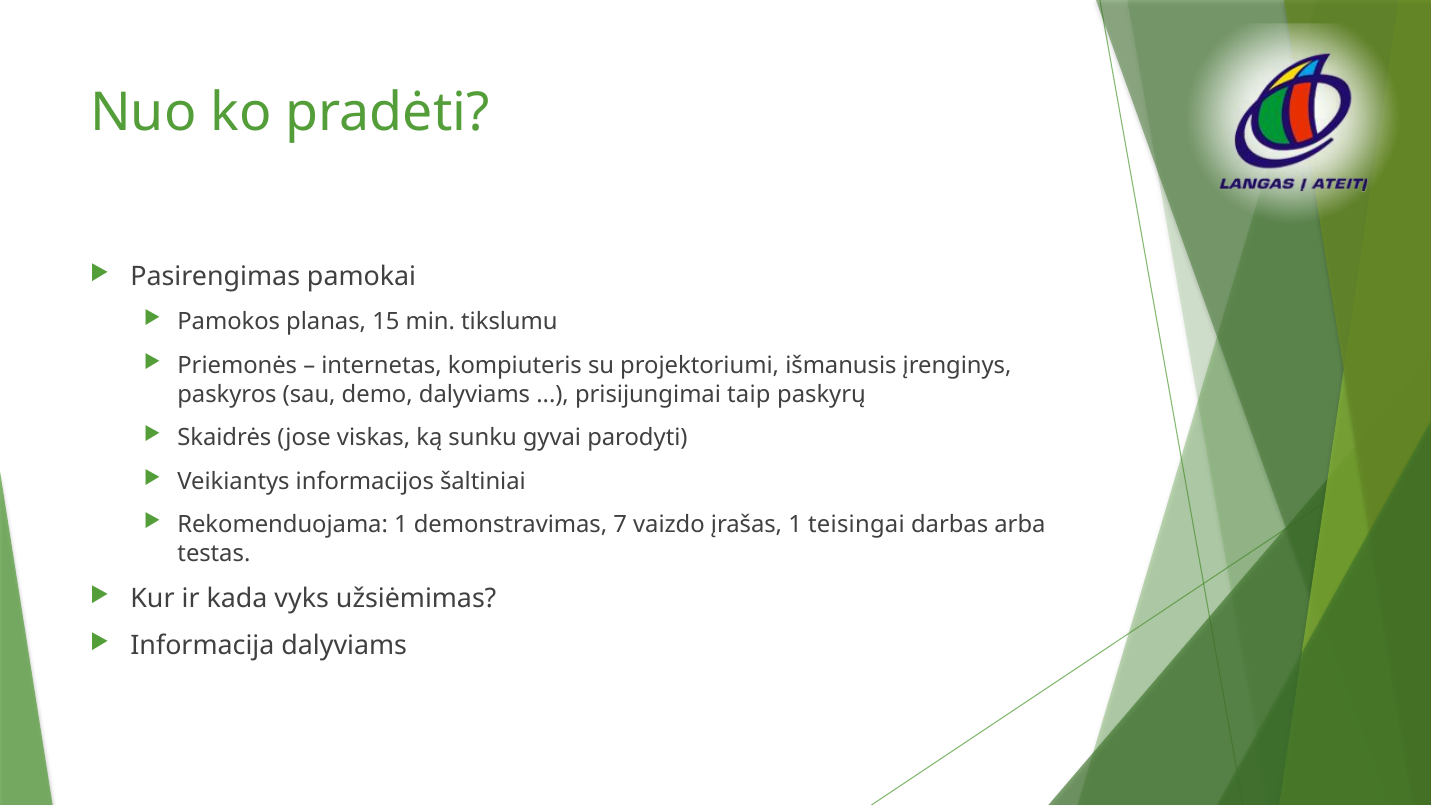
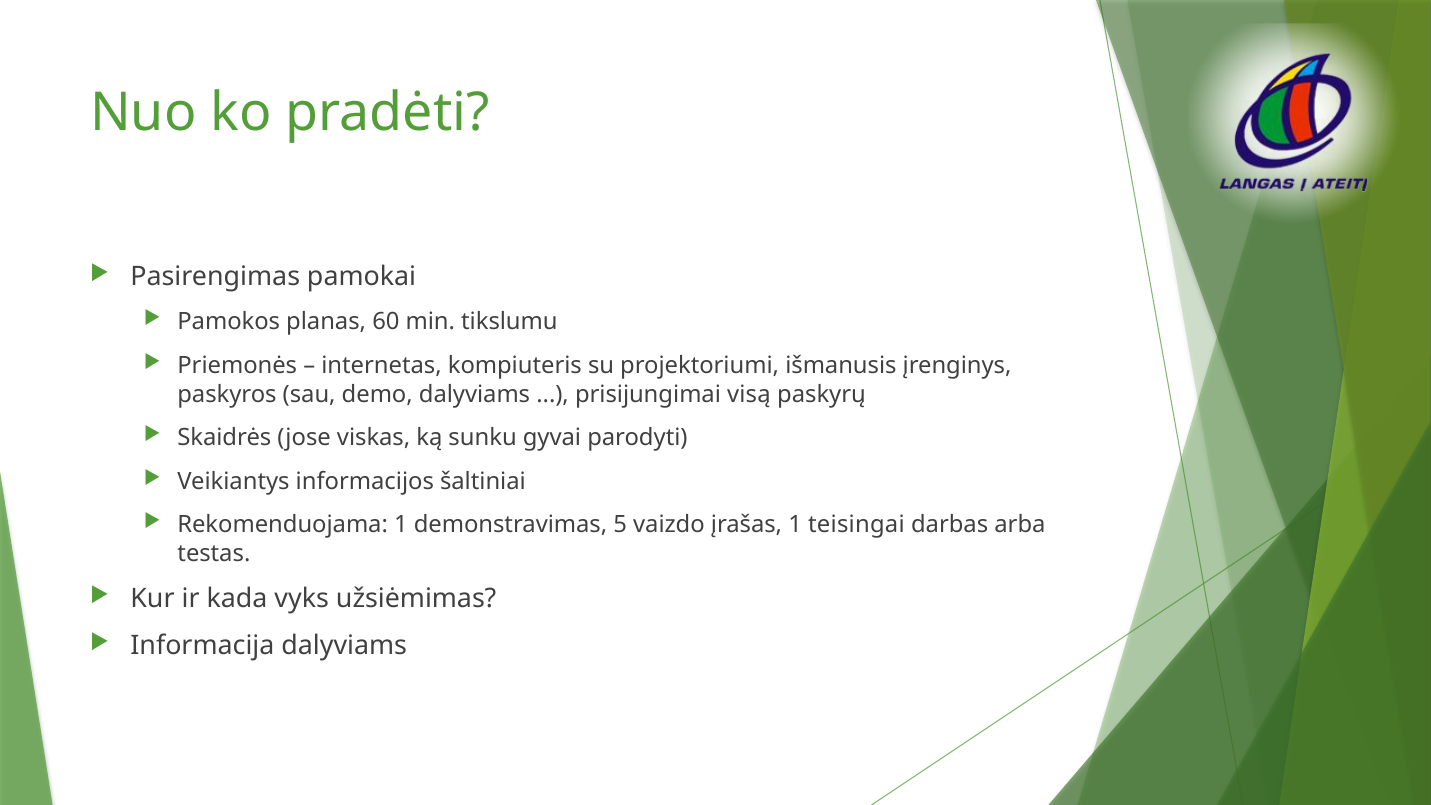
15: 15 -> 60
taip: taip -> visą
7: 7 -> 5
